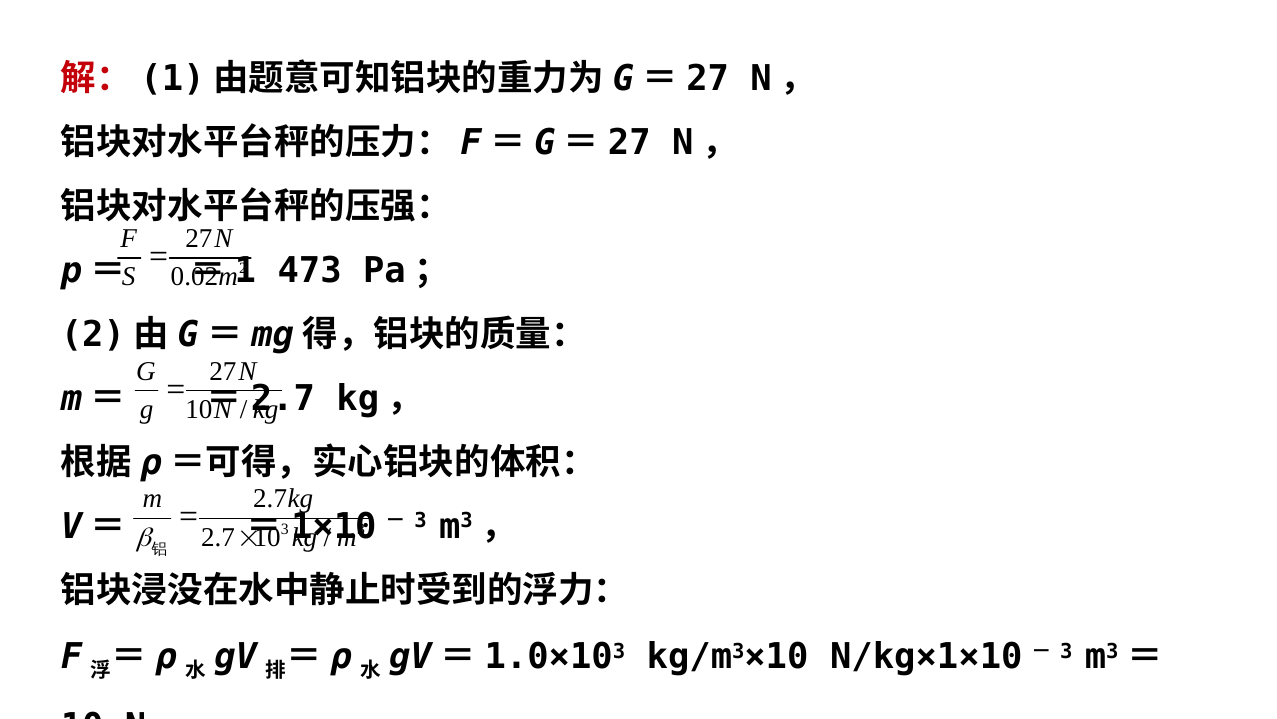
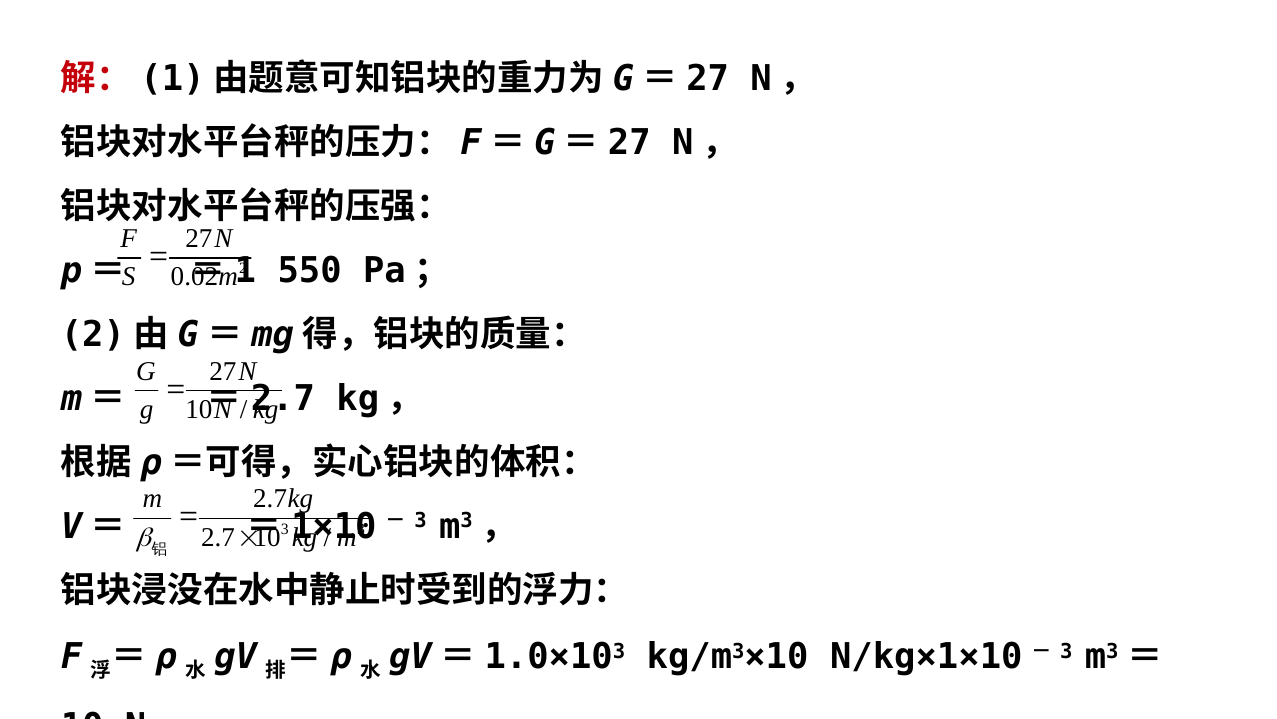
473: 473 -> 550
